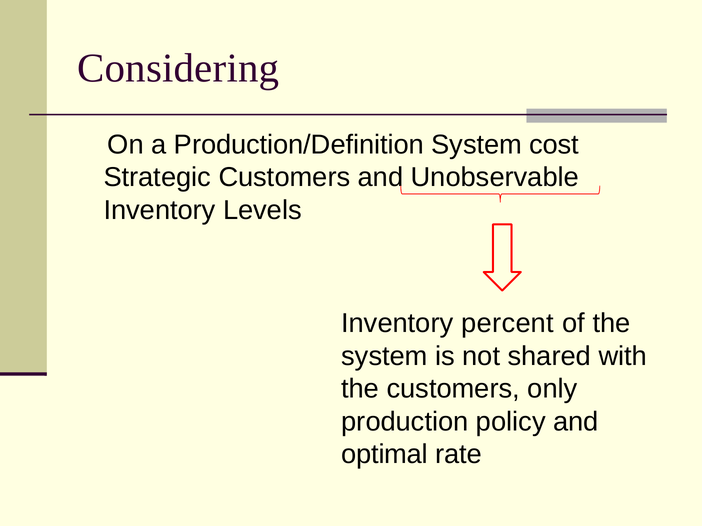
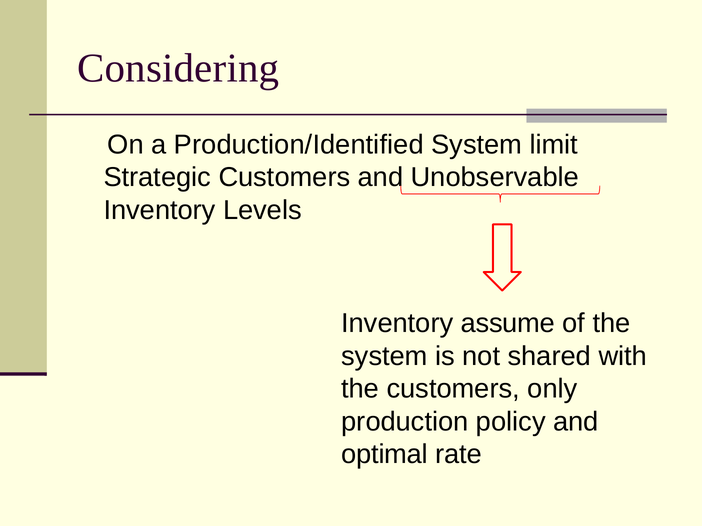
Production/Definition: Production/Definition -> Production/Identified
cost: cost -> limit
percent: percent -> assume
